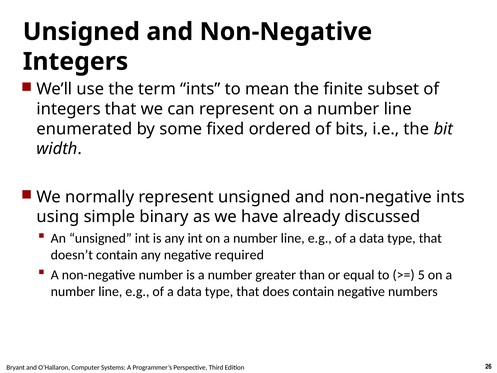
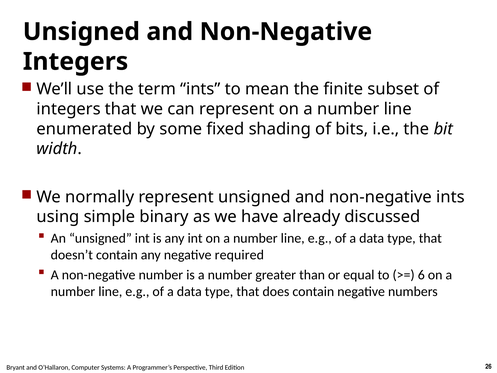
ordered: ordered -> shading
5: 5 -> 6
